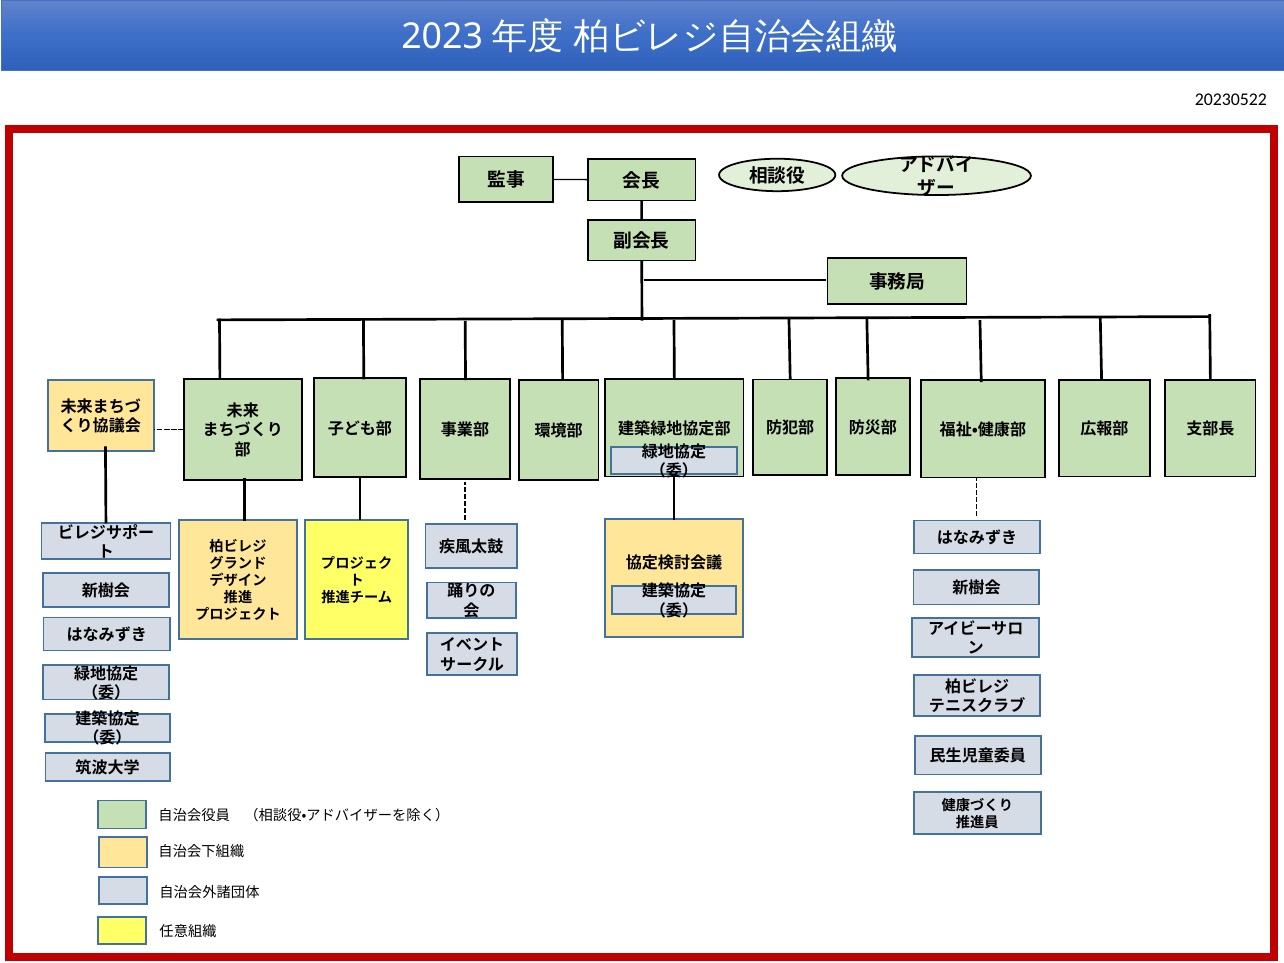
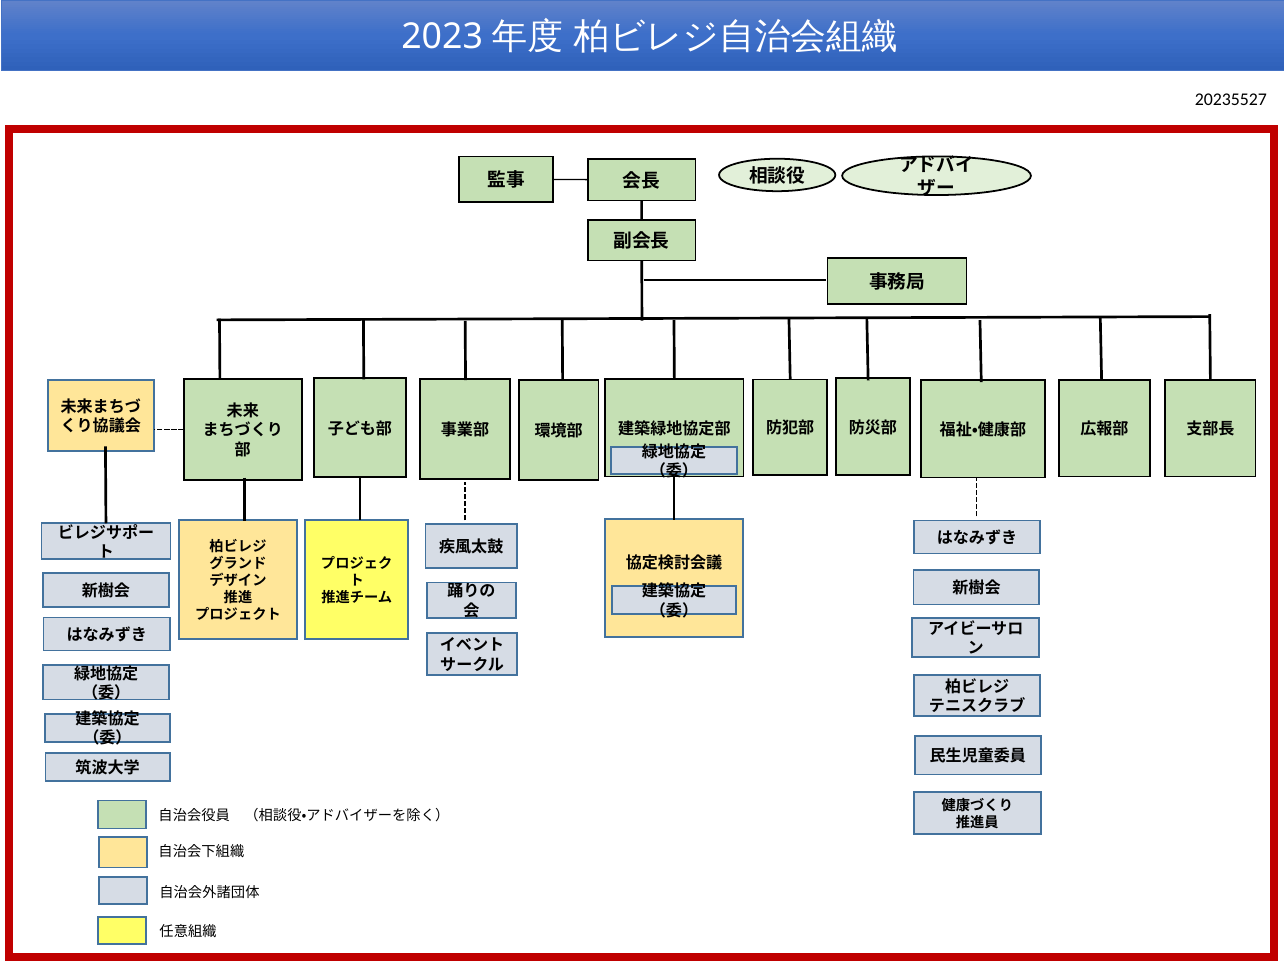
20230522: 20230522 -> 20235527
